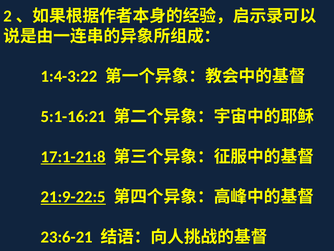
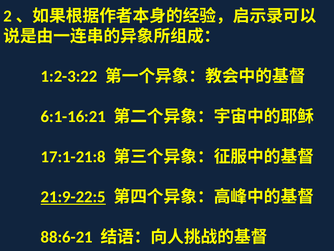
1:4-3:22: 1:4-3:22 -> 1:2-3:22
5:1-16:21: 5:1-16:21 -> 6:1-16:21
17:1-21:8 underline: present -> none
23:6-21: 23:6-21 -> 88:6-21
